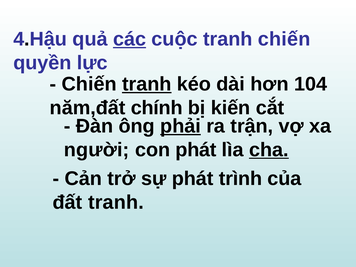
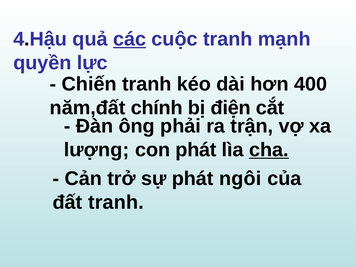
tranh chiến: chiến -> mạnh
tranh at (147, 84) underline: present -> none
104: 104 -> 400
kiến: kiến -> điện
phải underline: present -> none
người: người -> lượng
trình: trình -> ngôi
